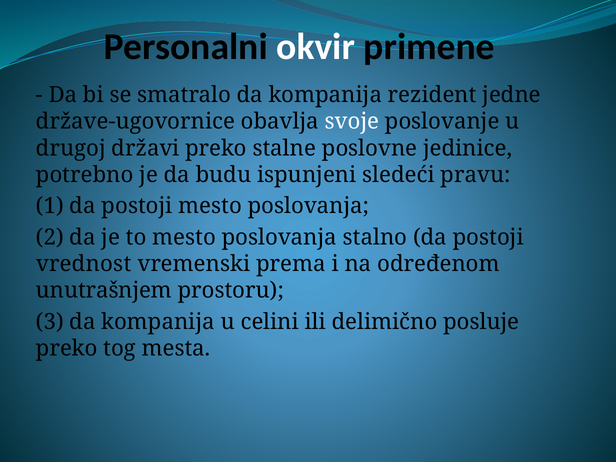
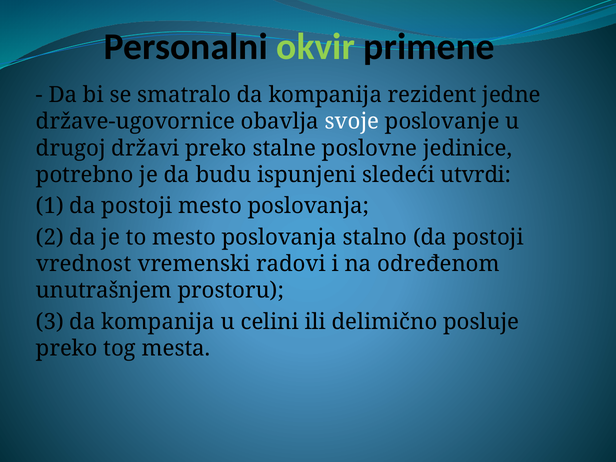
okvir colour: white -> light green
pravu: pravu -> utvrdi
prema: prema -> radovi
